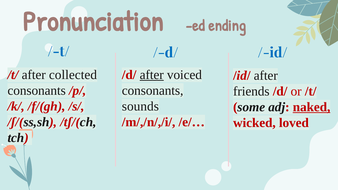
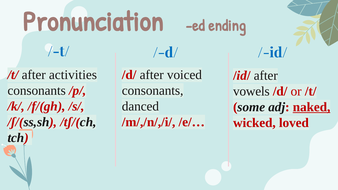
collected: collected -> activities
after at (152, 75) underline: present -> none
friends: friends -> vowels
sounds: sounds -> danced
